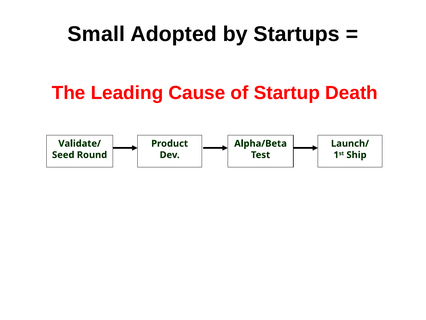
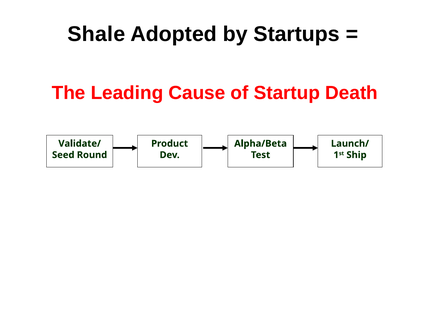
Small: Small -> Shale
